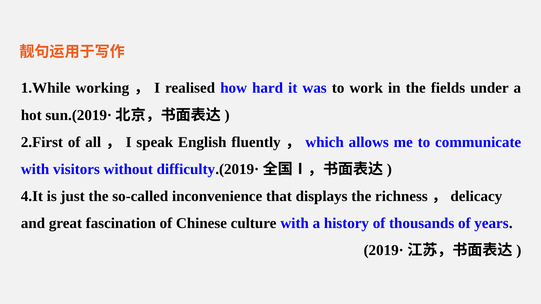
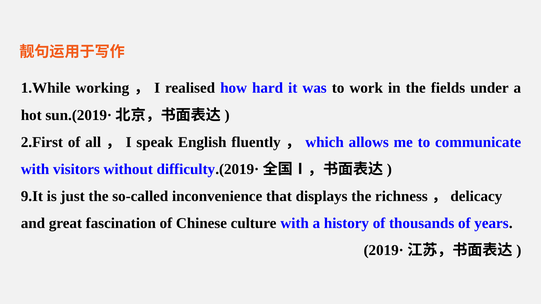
4.It: 4.It -> 9.It
